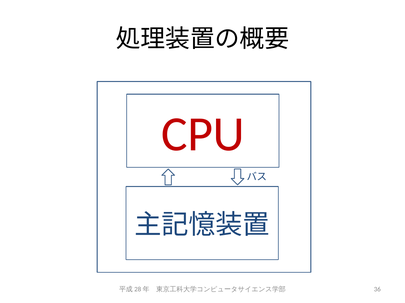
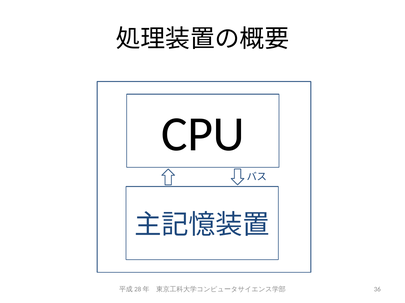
CPU colour: red -> black
